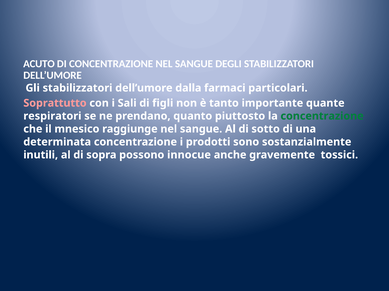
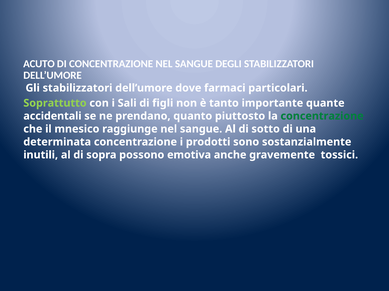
dalla: dalla -> dove
Soprattutto colour: pink -> light green
respiratori: respiratori -> accidentali
innocue: innocue -> emotiva
